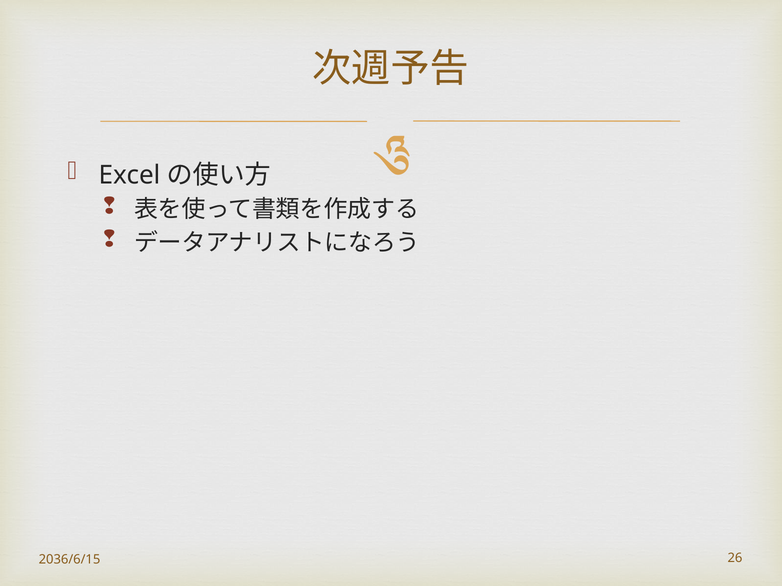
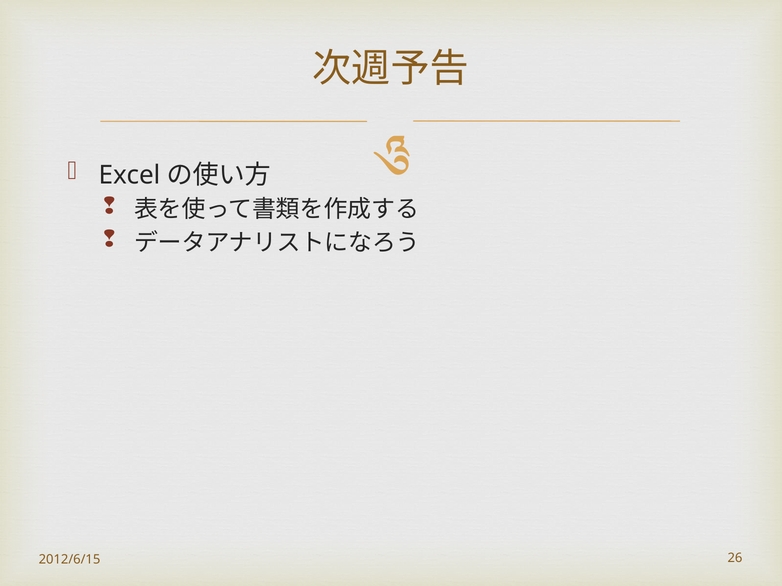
2036/6/15: 2036/6/15 -> 2012/6/15
